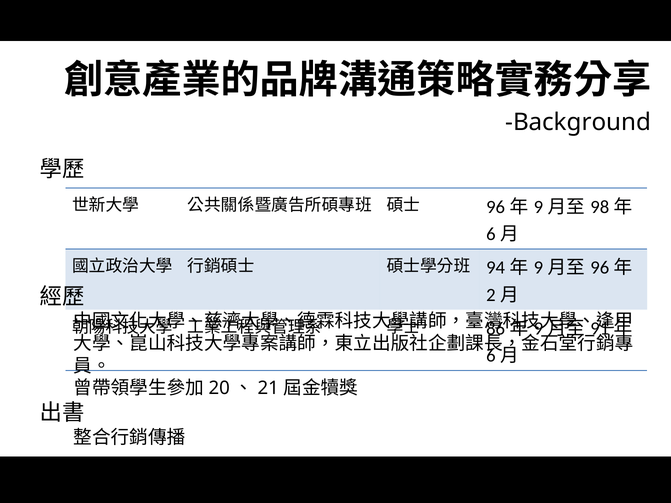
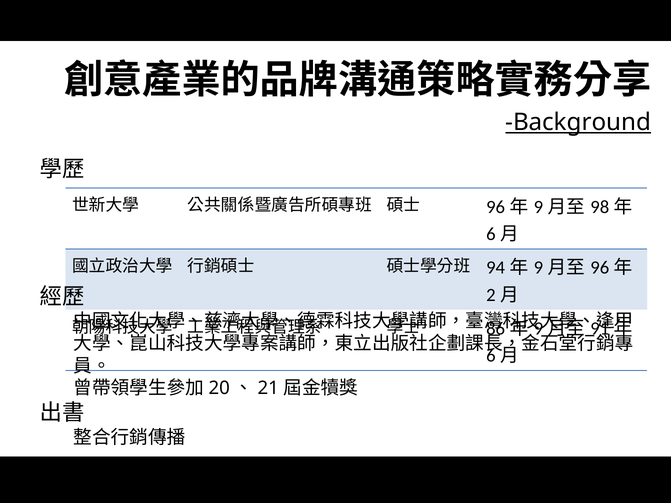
Background underline: none -> present
